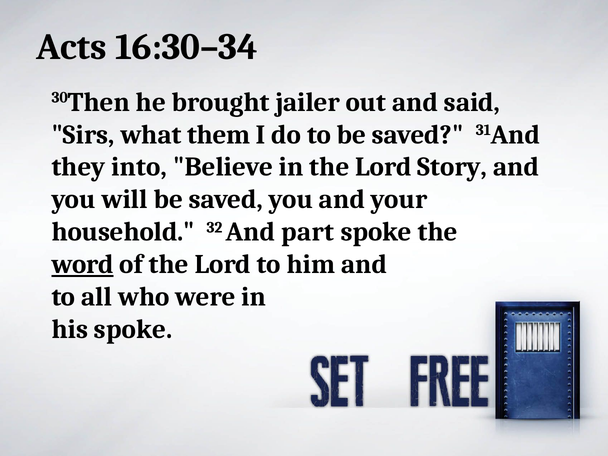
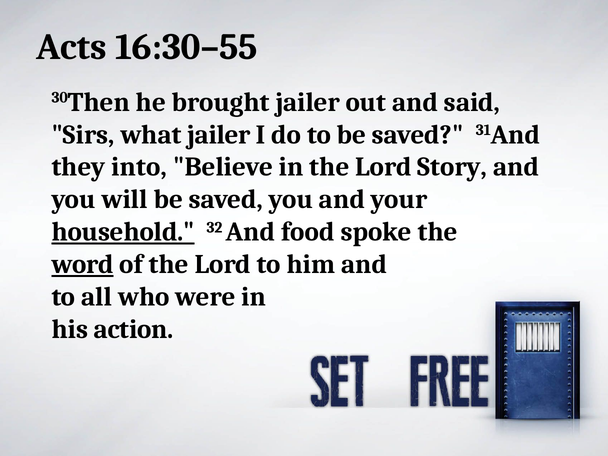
16:30–34: 16:30–34 -> 16:30–55
what them: them -> jailer
household underline: none -> present
part: part -> food
his spoke: spoke -> action
